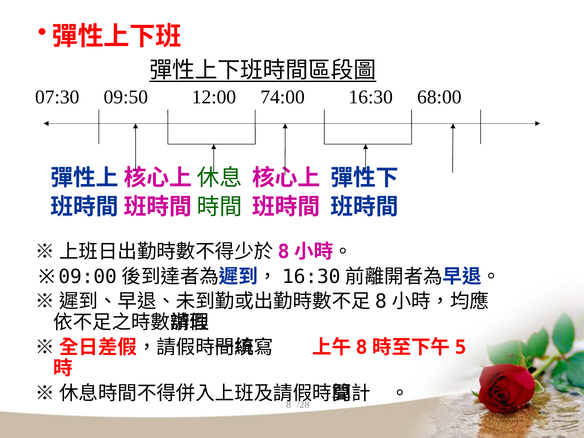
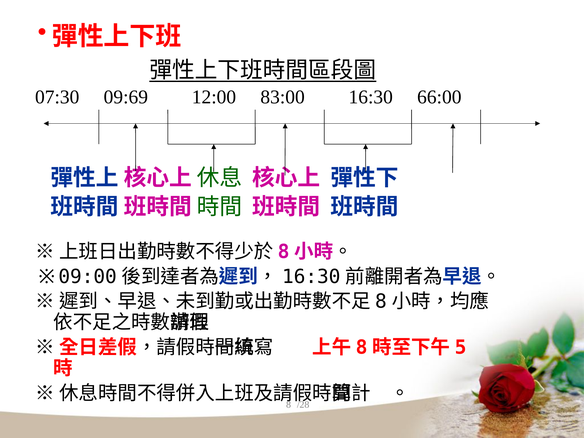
09:50: 09:50 -> 09:69
74:00: 74:00 -> 83:00
68:00: 68:00 -> 66:00
